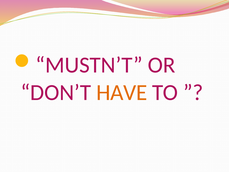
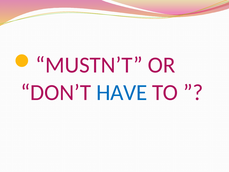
HAVE colour: orange -> blue
